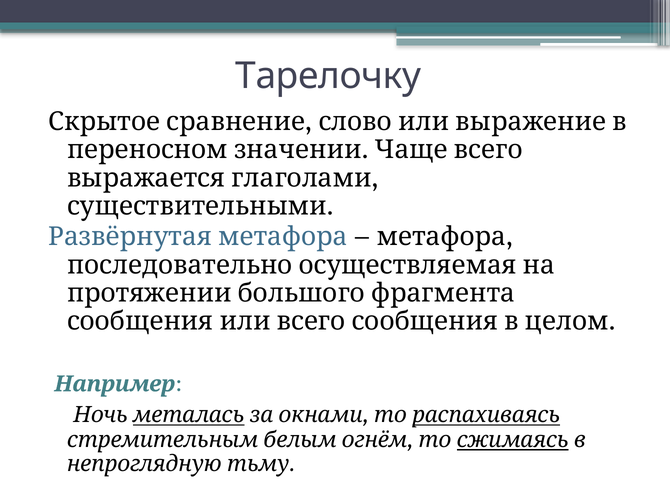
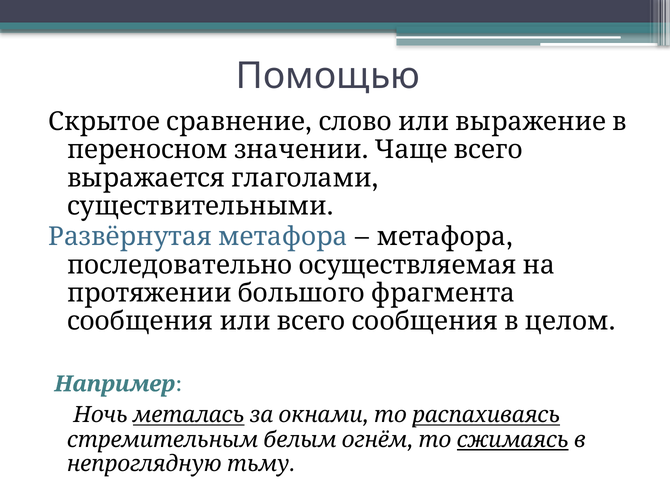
Тарелочку: Тарелочку -> Помощью
